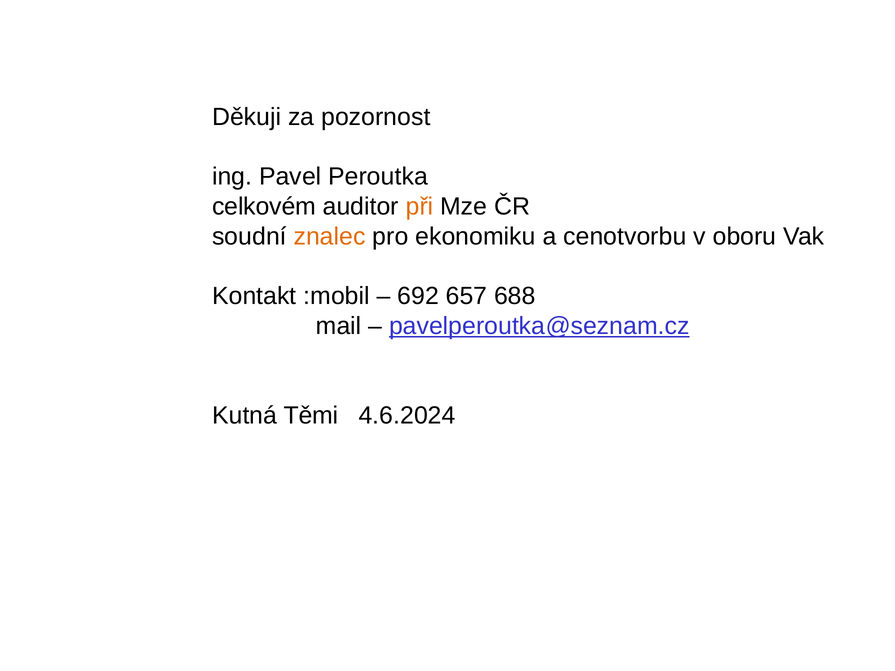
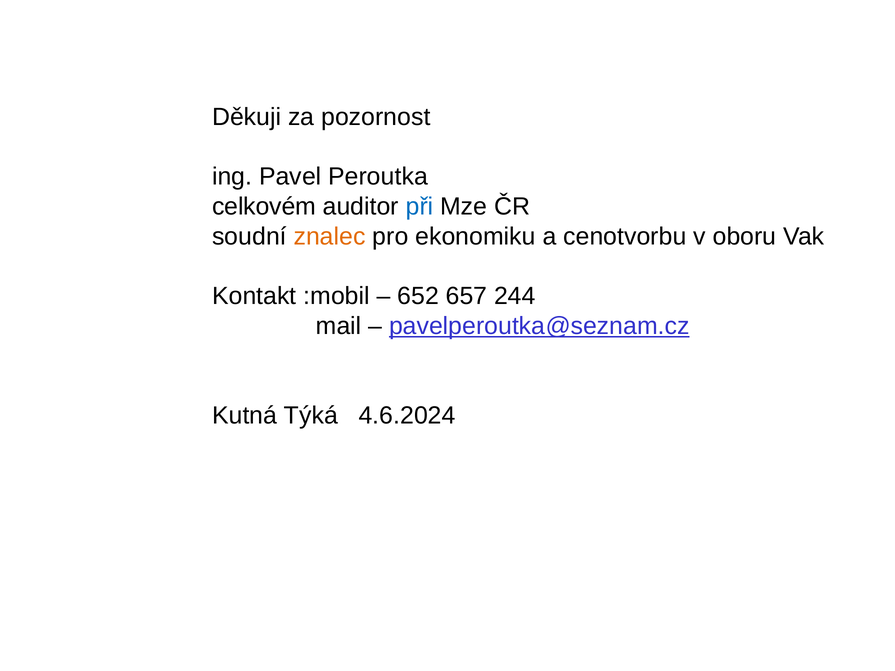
při colour: orange -> blue
692: 692 -> 652
688: 688 -> 244
Těmi: Těmi -> Týká
